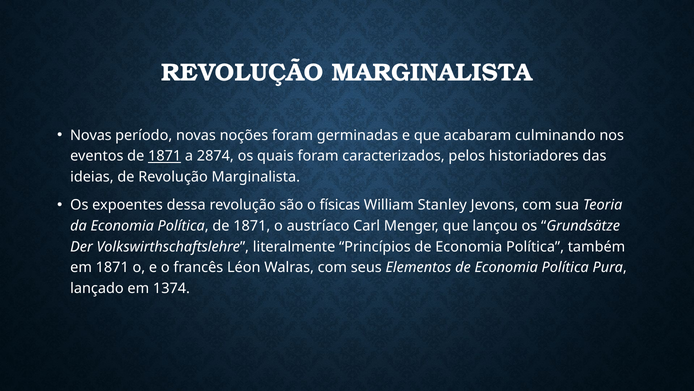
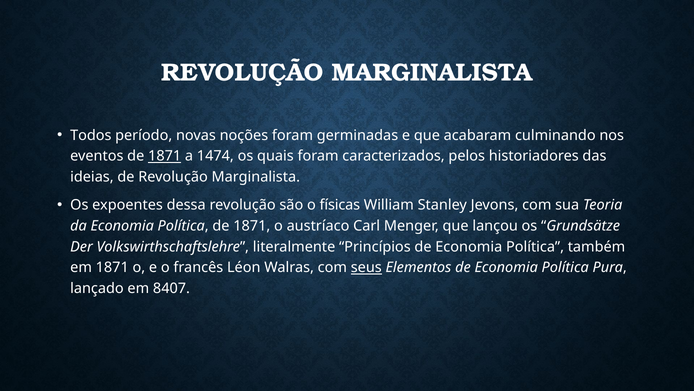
Novas at (91, 135): Novas -> Todos
2874: 2874 -> 1474
seus underline: none -> present
1374: 1374 -> 8407
